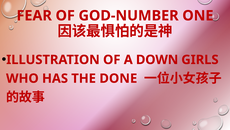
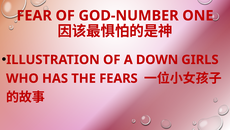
DONE: DONE -> FEARS
